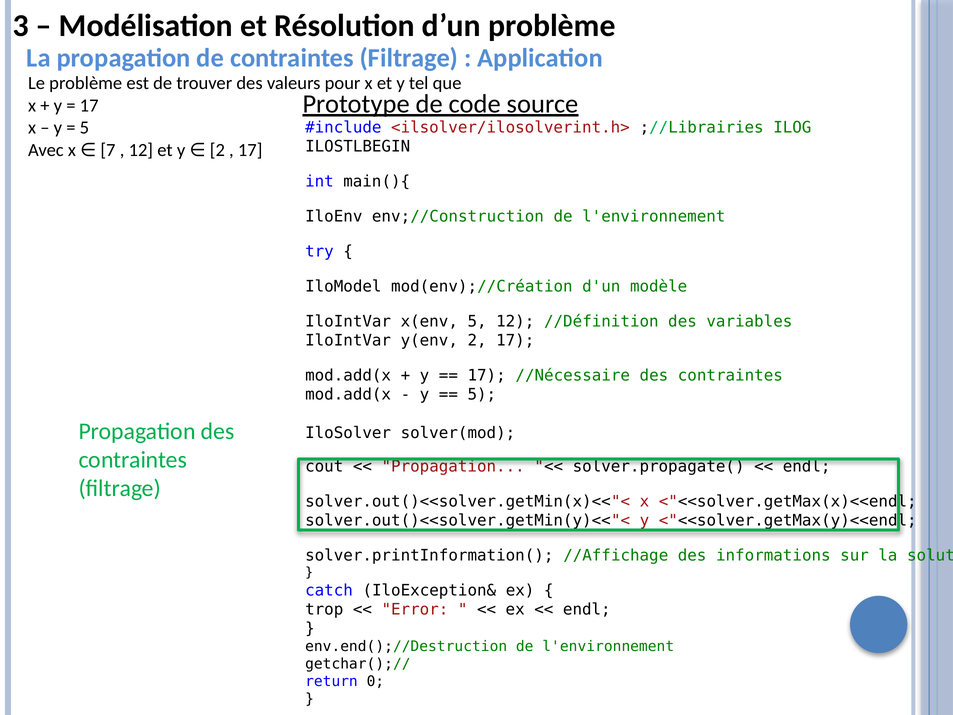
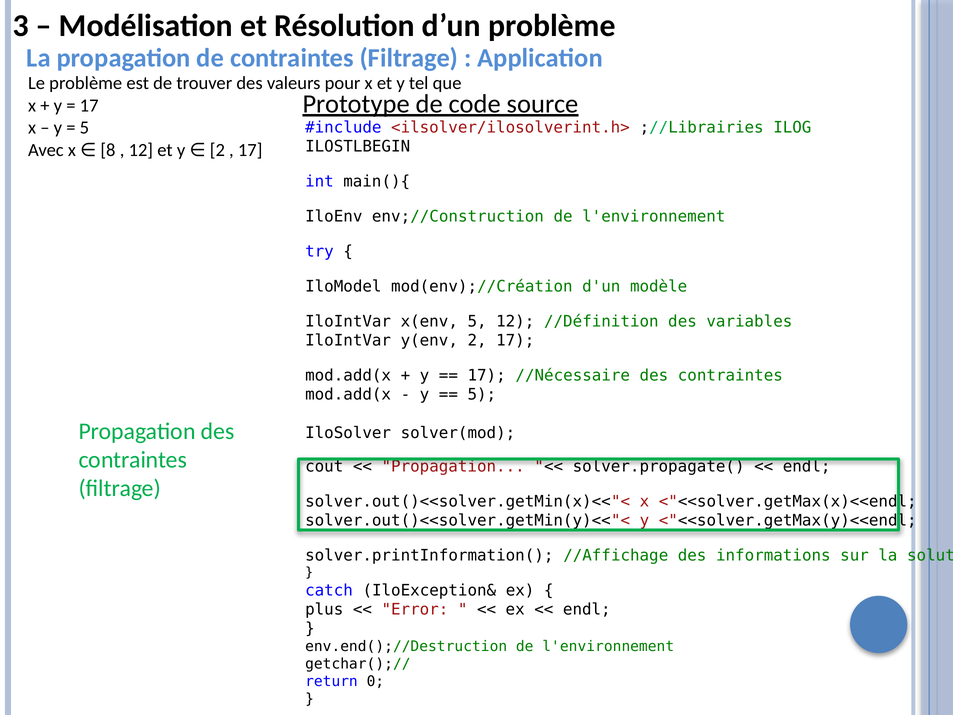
7: 7 -> 8
trop: trop -> plus
